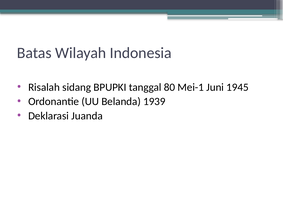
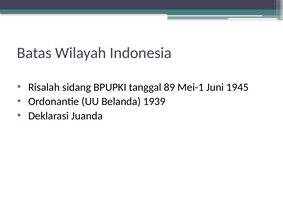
80: 80 -> 89
